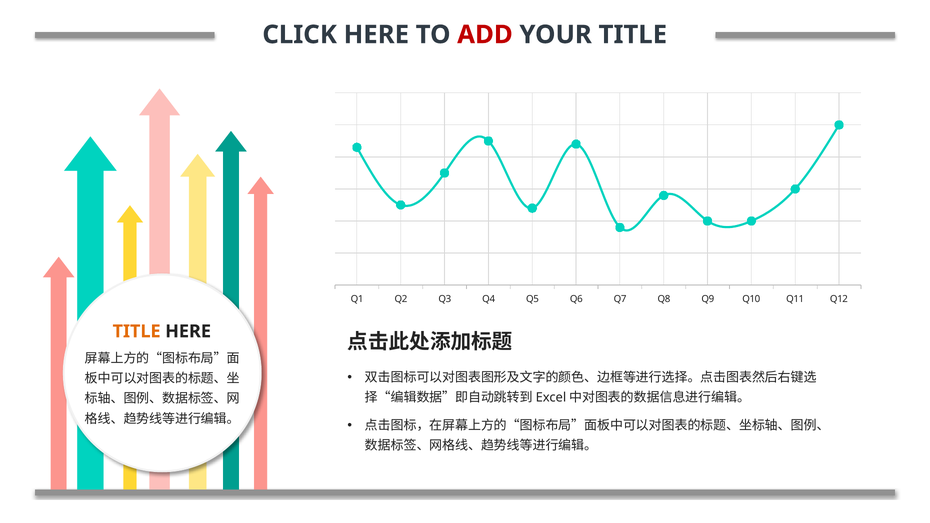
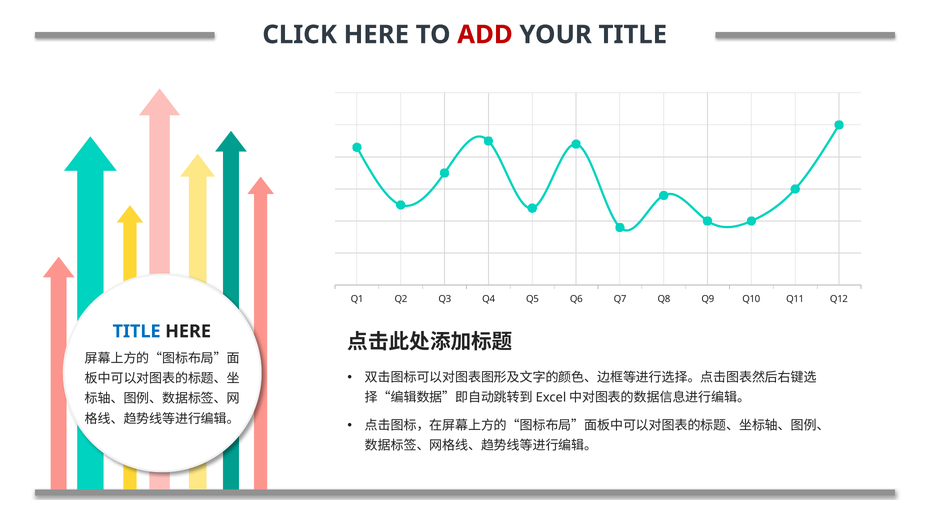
TITLE at (137, 331) colour: orange -> blue
